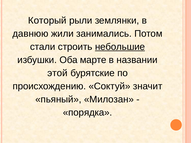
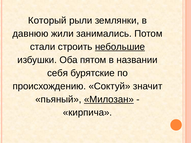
марте: марте -> пятом
этой: этой -> себя
Милозан underline: none -> present
порядка: порядка -> кирпича
